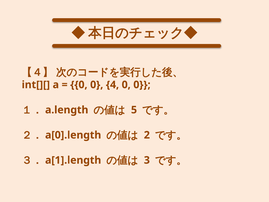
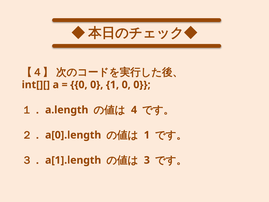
0 4: 4 -> 1
5: 5 -> 4
2 at (147, 135): 2 -> 1
